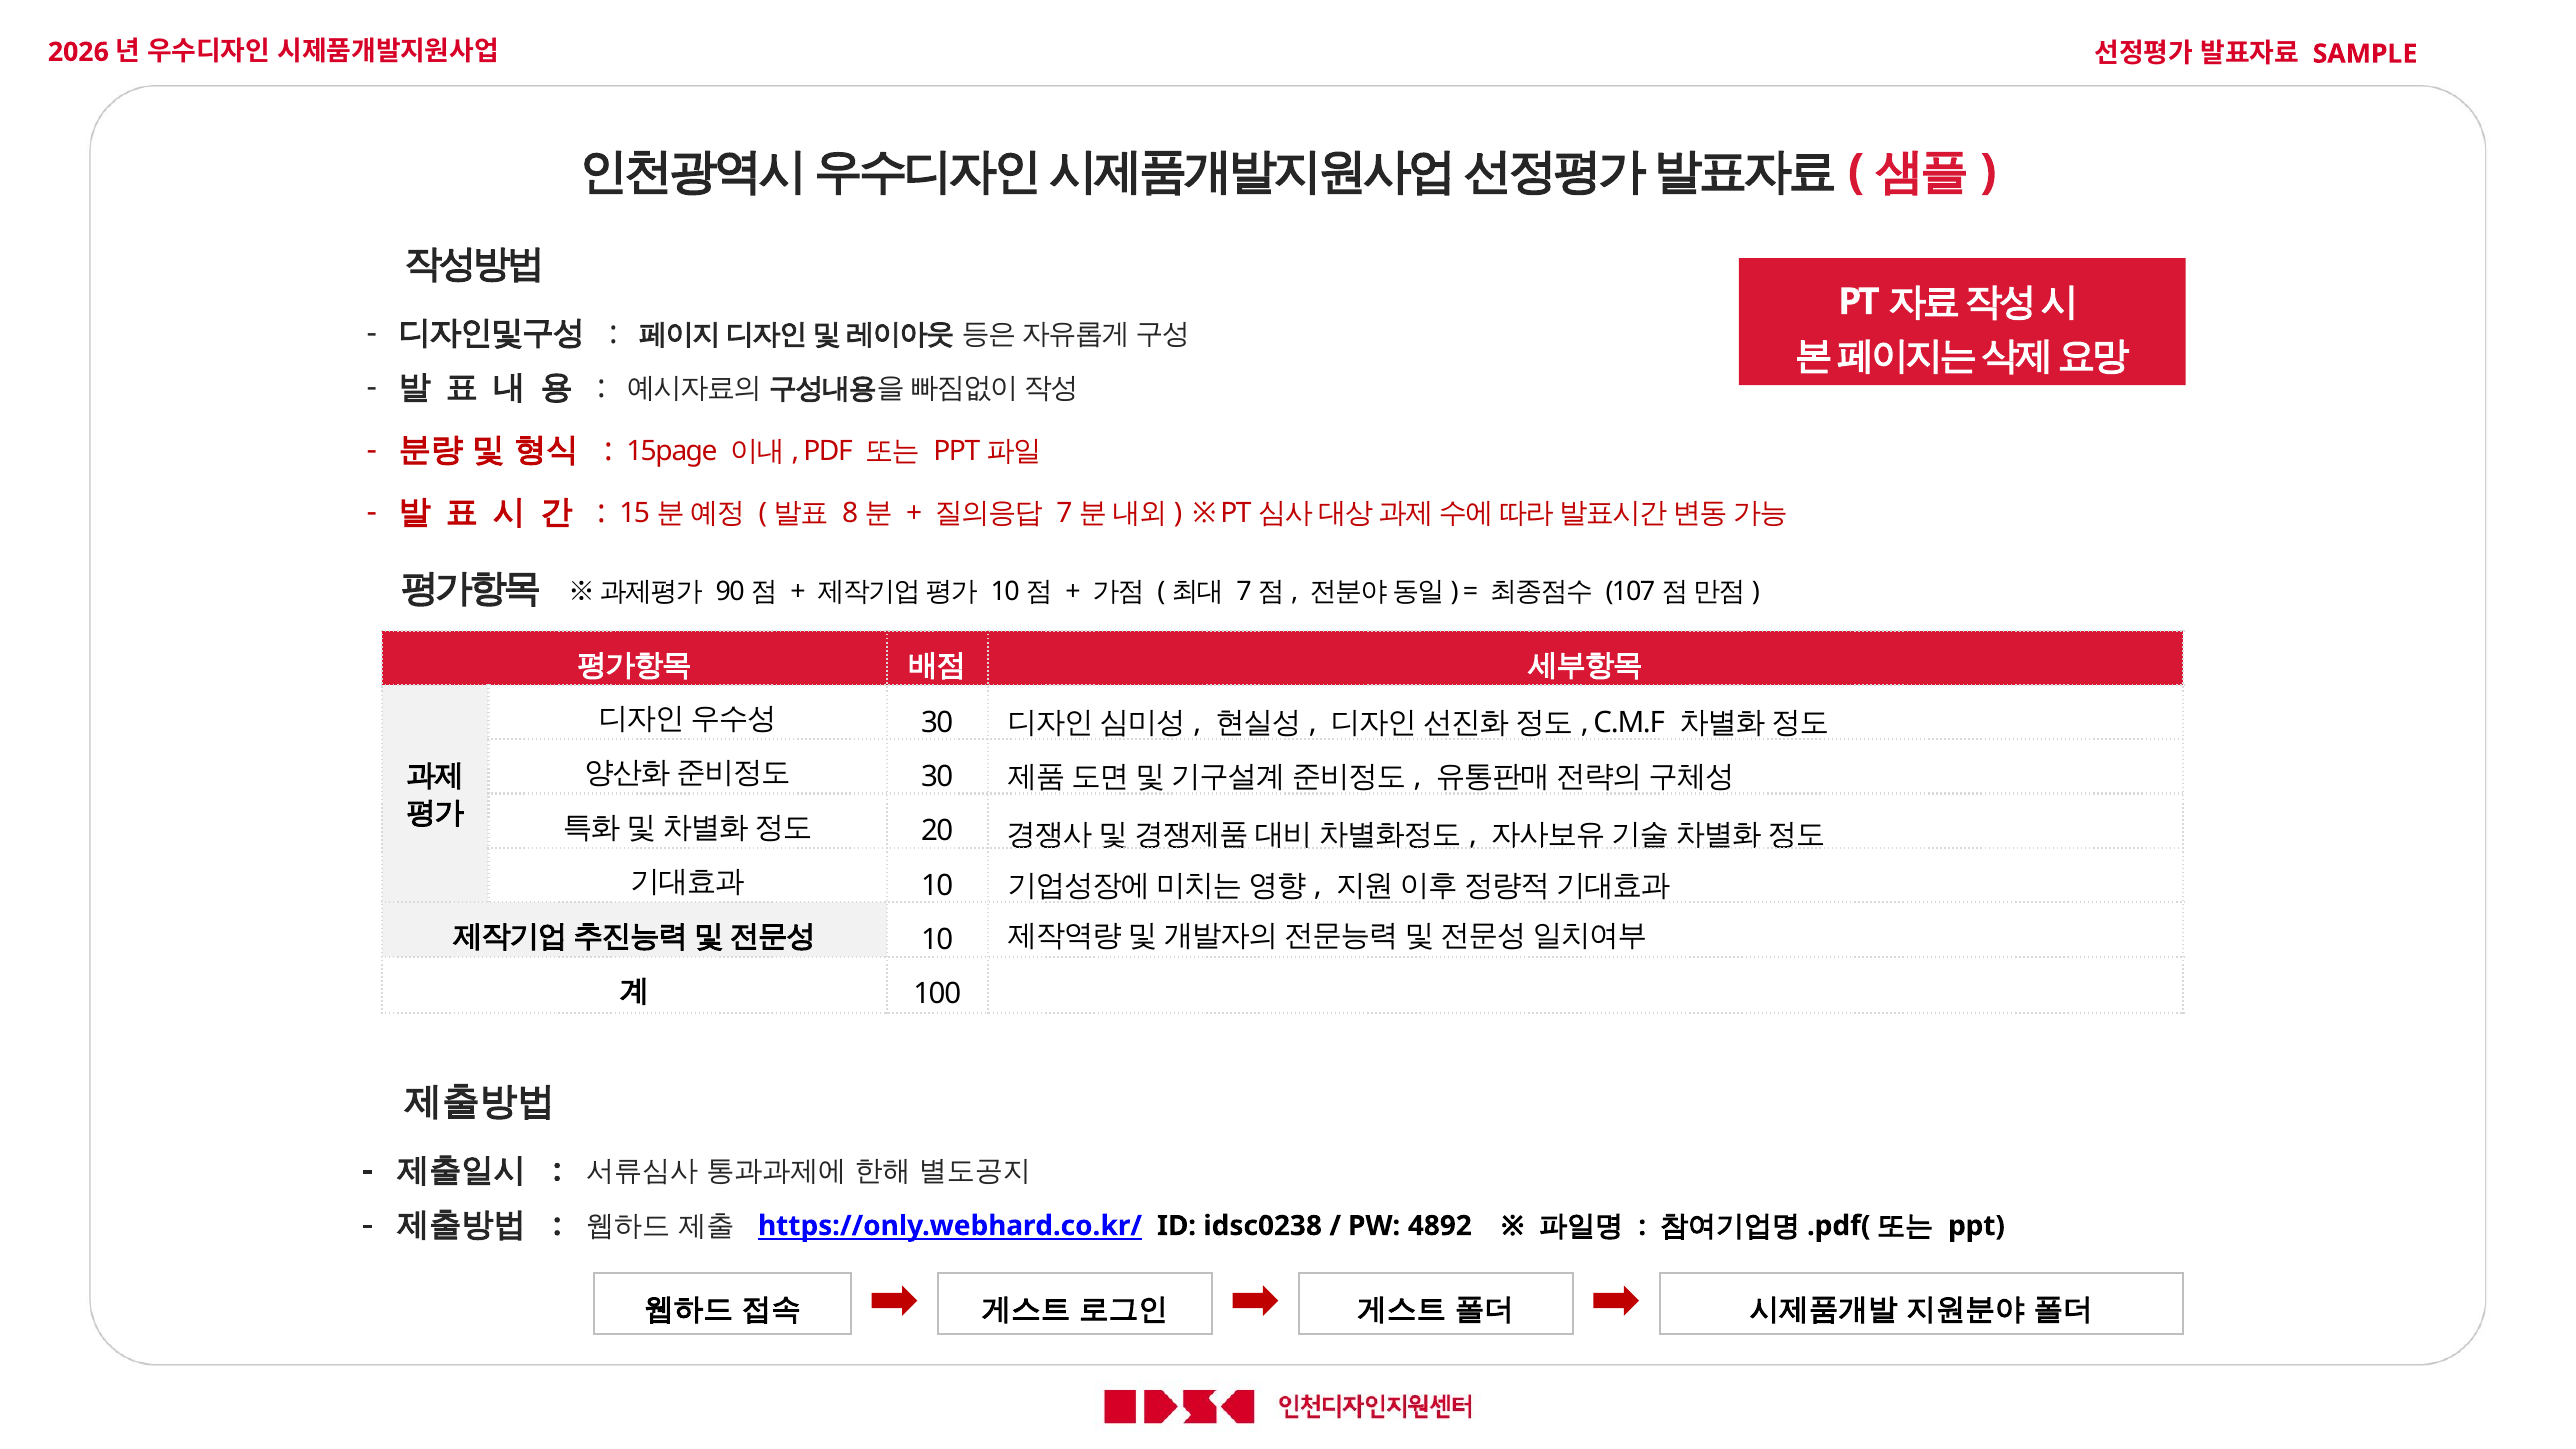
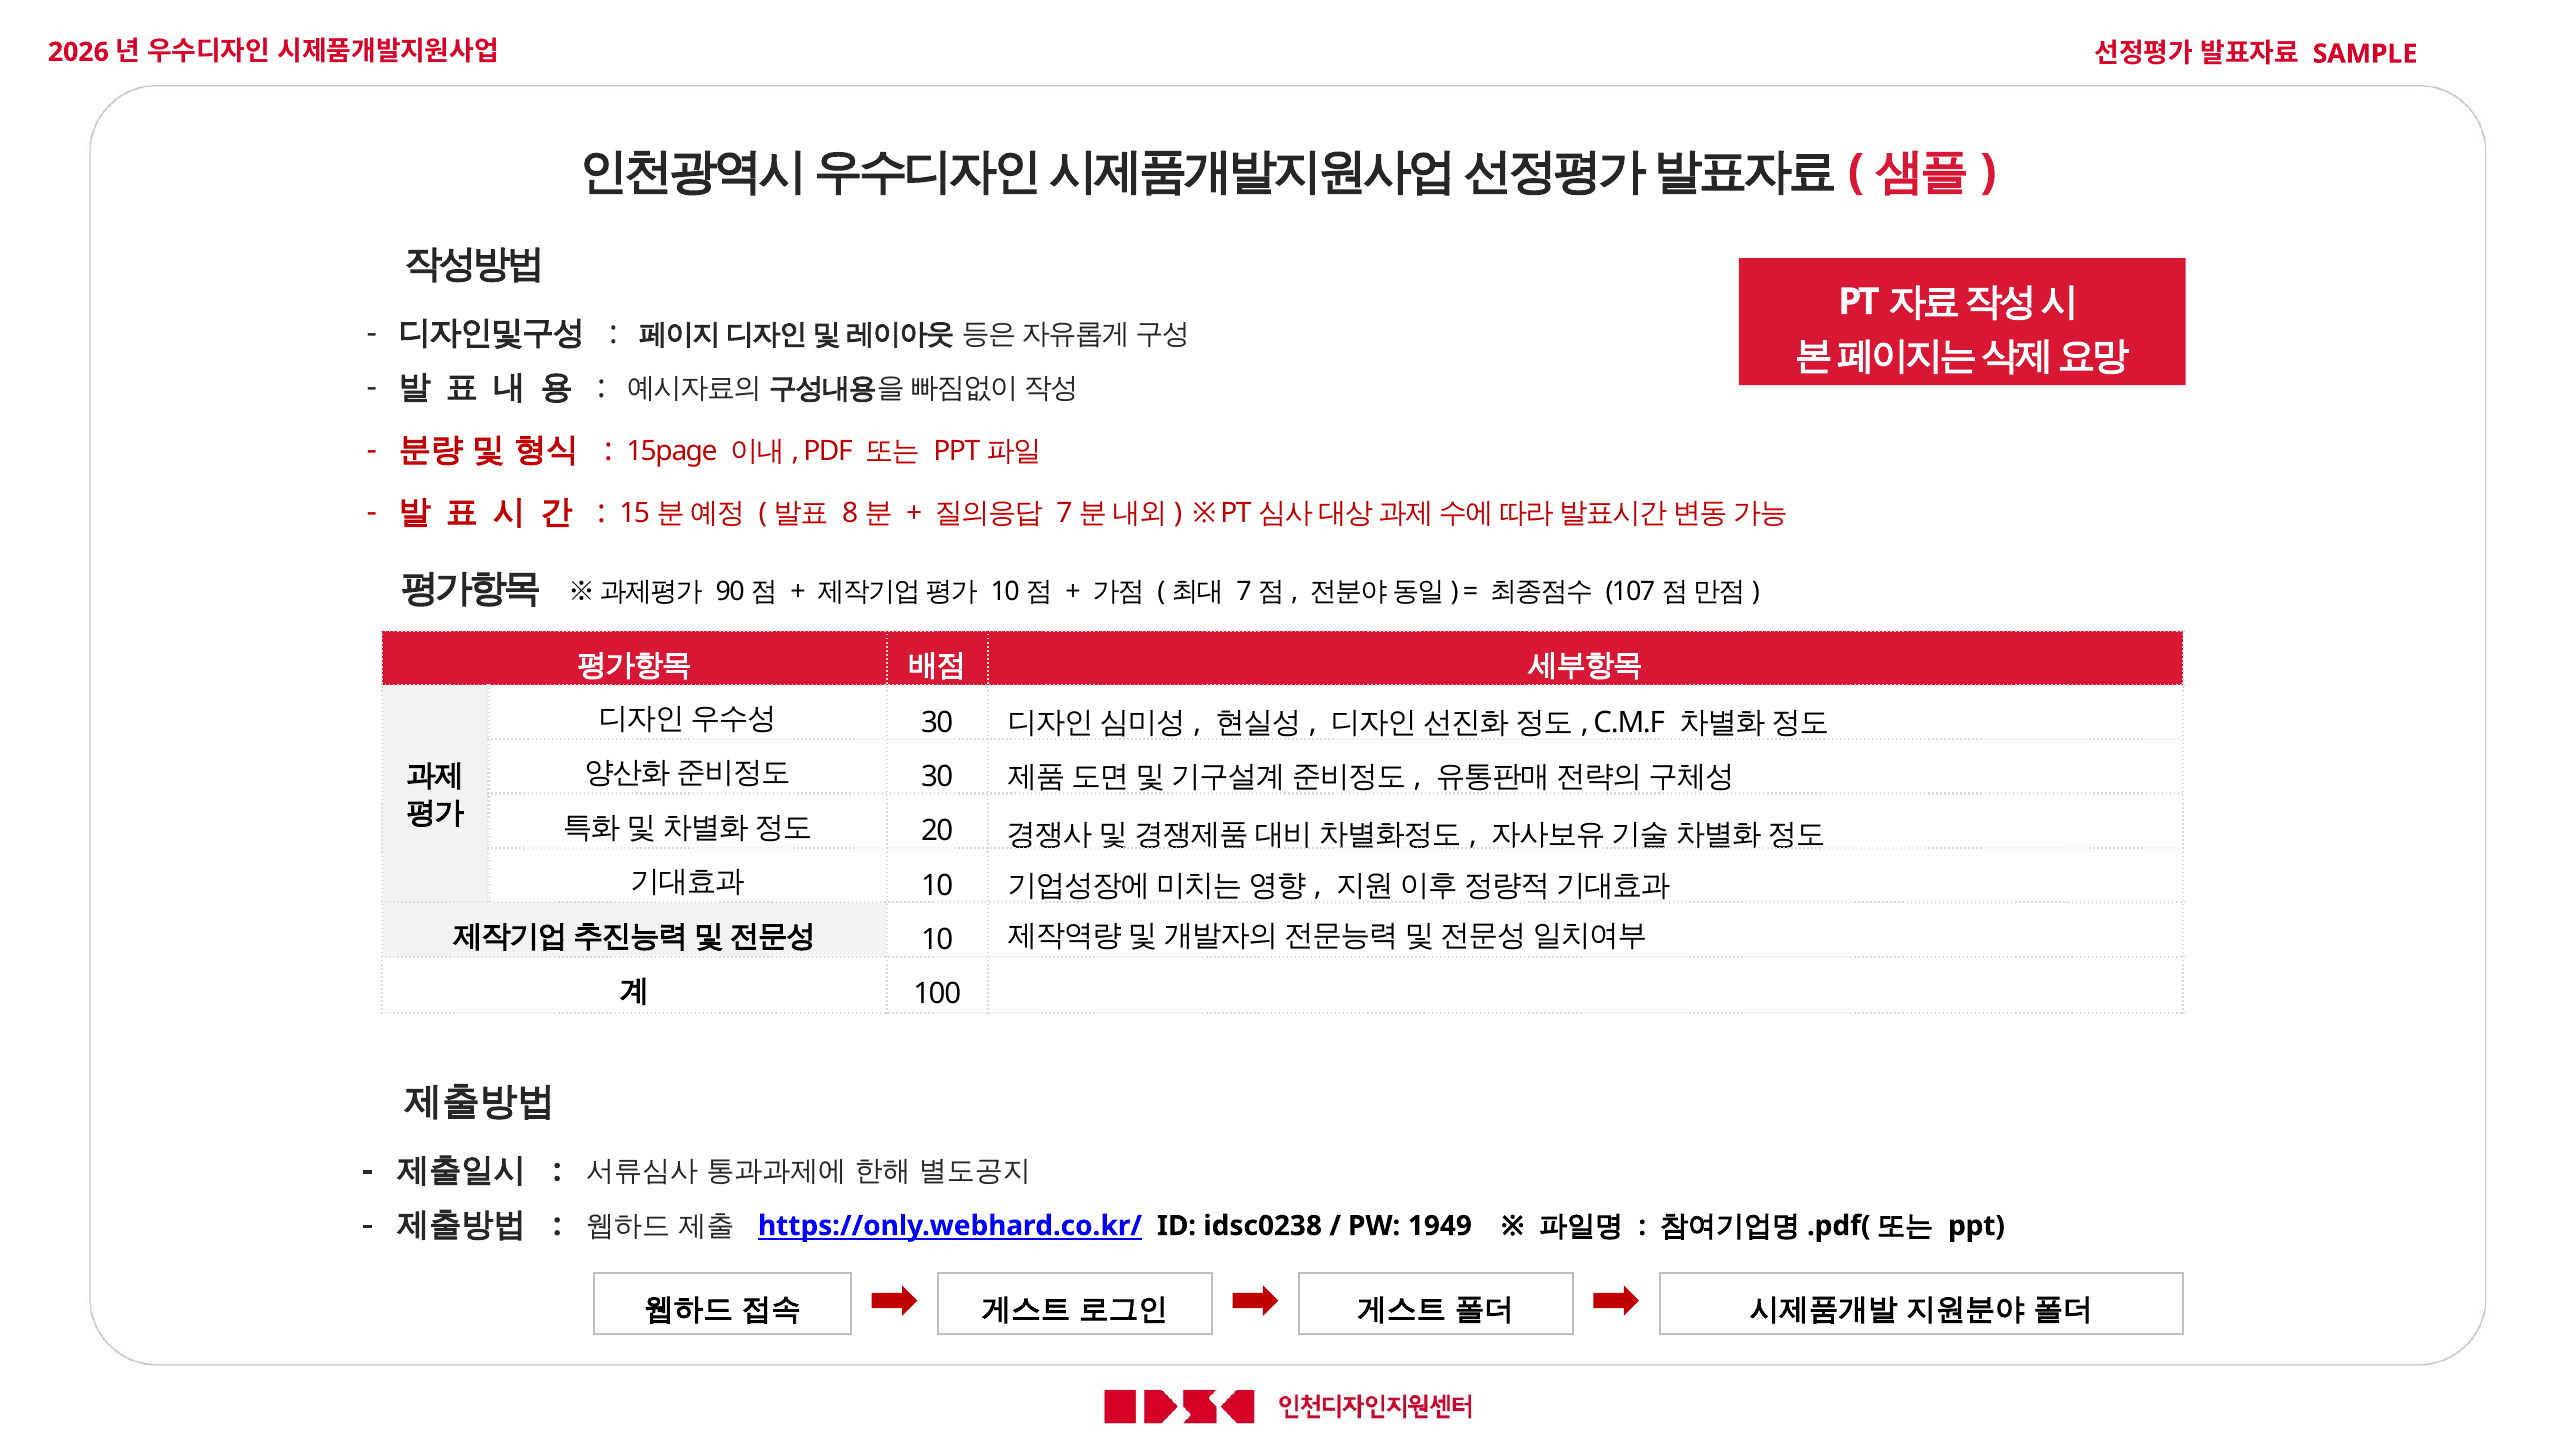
4892: 4892 -> 1949
